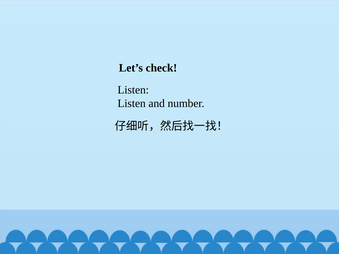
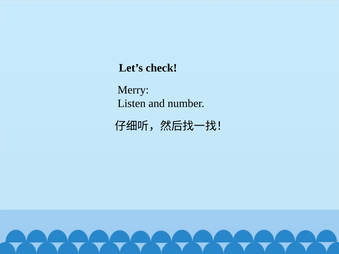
Listen at (133, 90): Listen -> Merry
